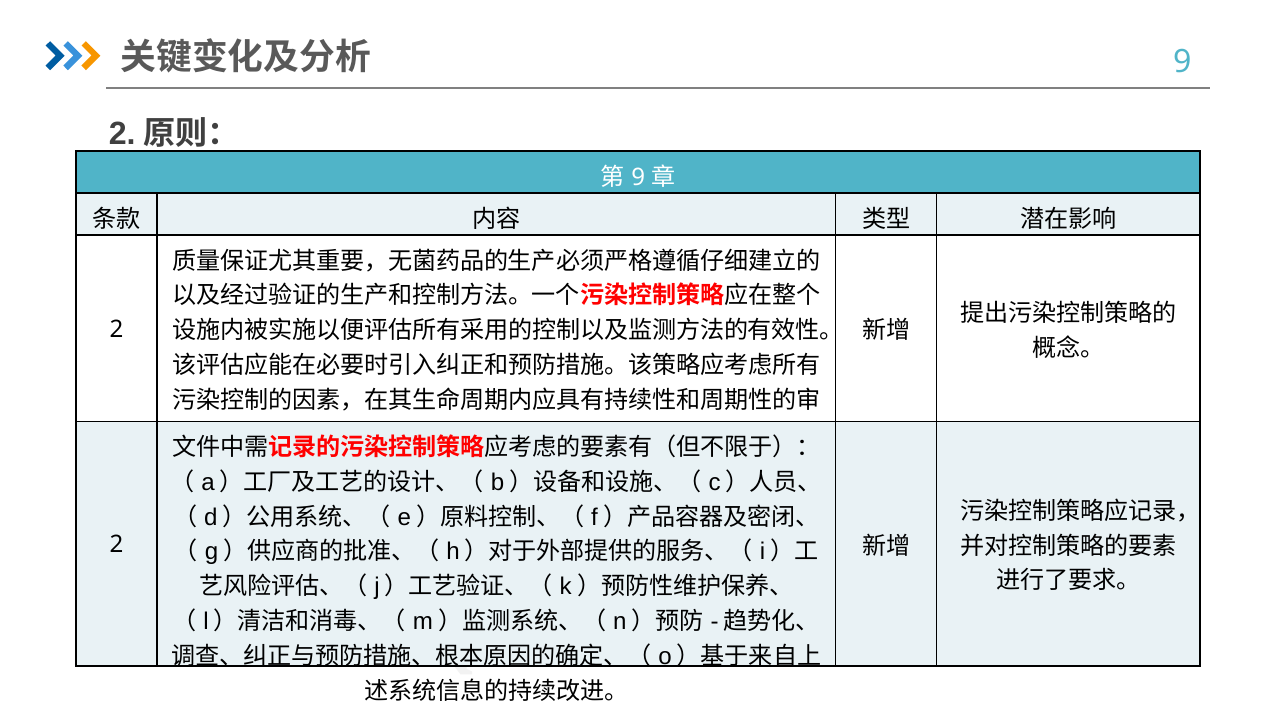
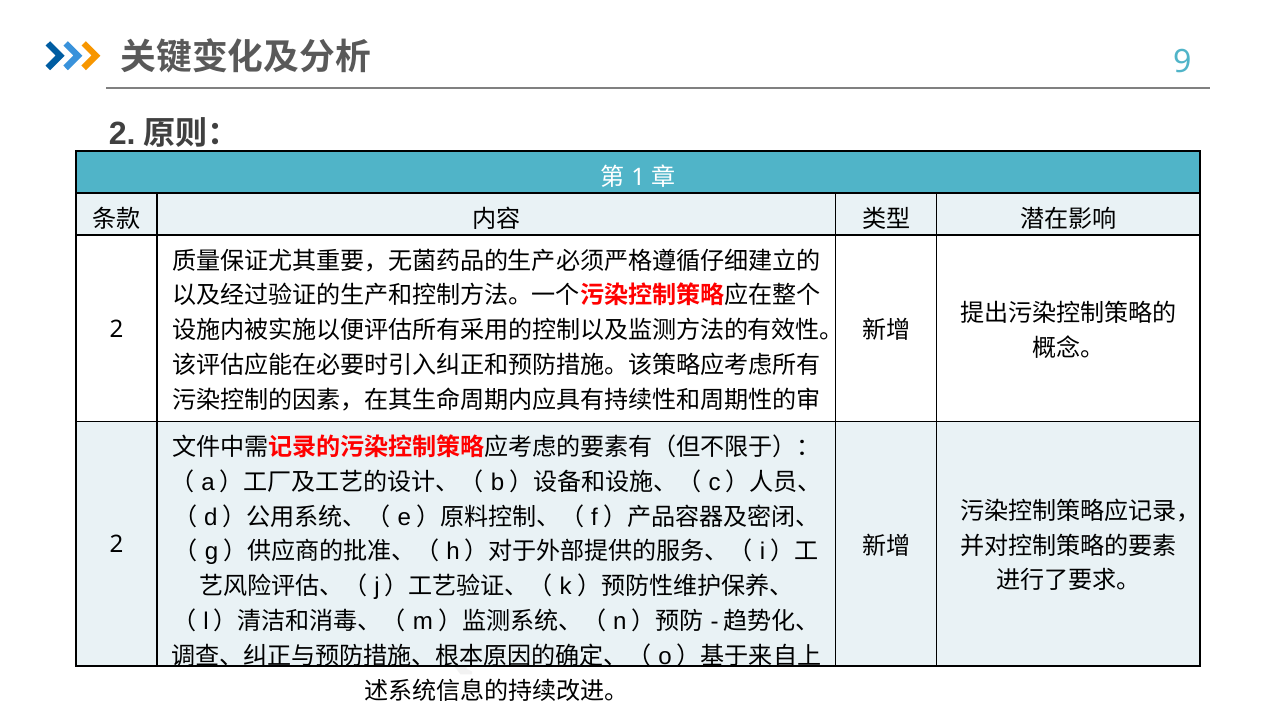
9 at (638, 177): 9 -> 1
